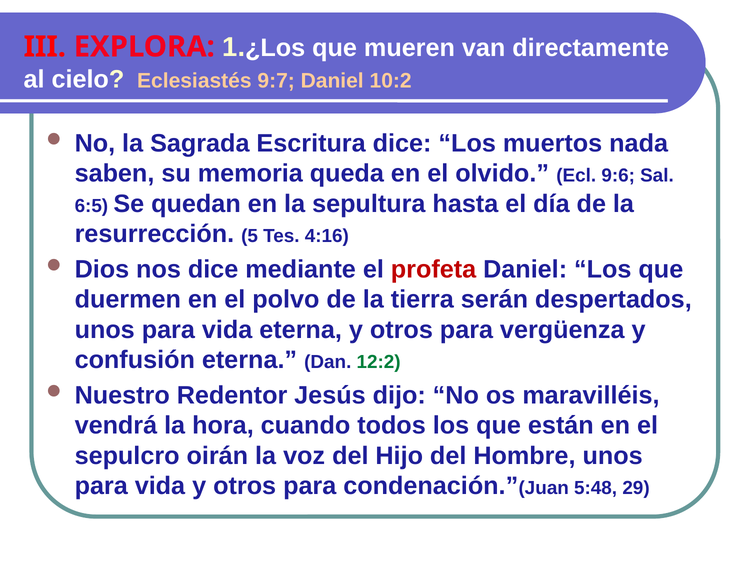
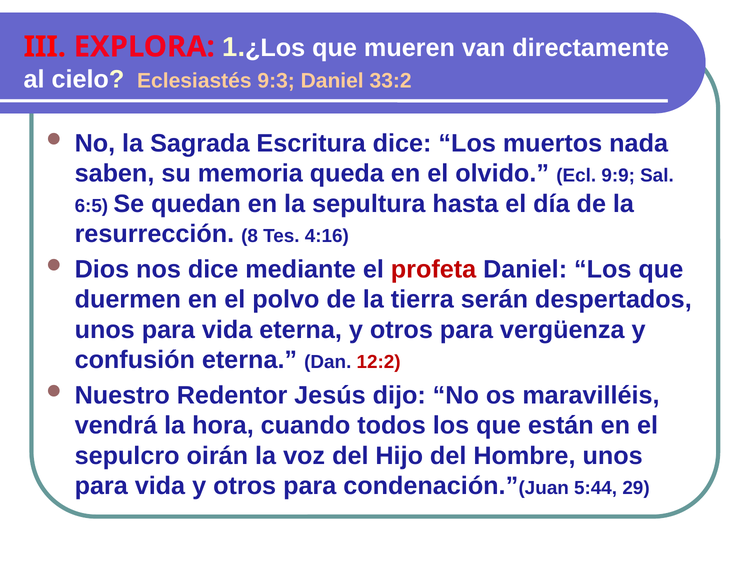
9:7: 9:7 -> 9:3
10:2: 10:2 -> 33:2
9:6: 9:6 -> 9:9
5: 5 -> 8
12:2 colour: green -> red
5:48: 5:48 -> 5:44
